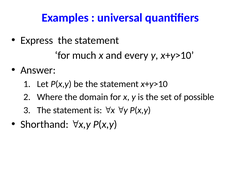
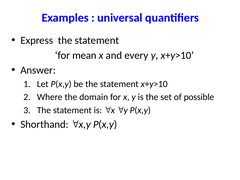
much: much -> mean
